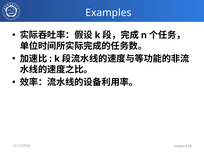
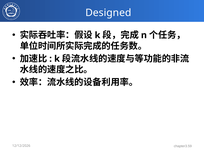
Examples: Examples -> Designed
